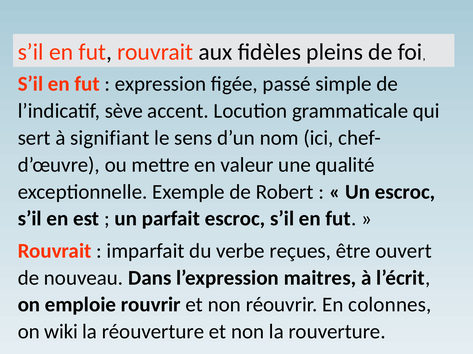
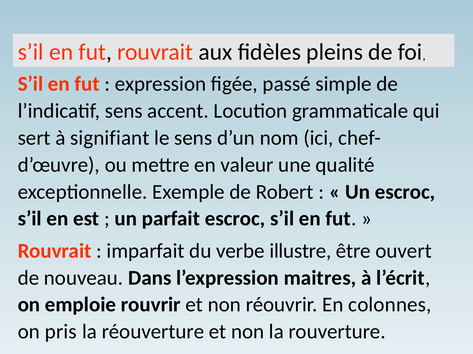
l’indicatif sève: sève -> sens
reçues: reçues -> illustre
wiki: wiki -> pris
